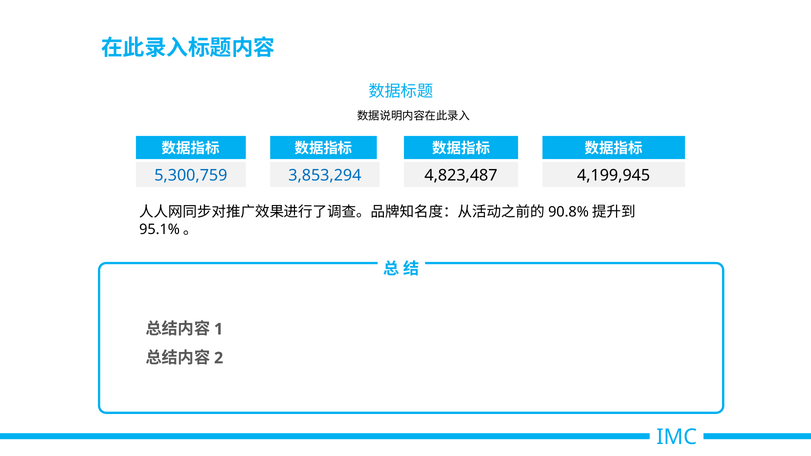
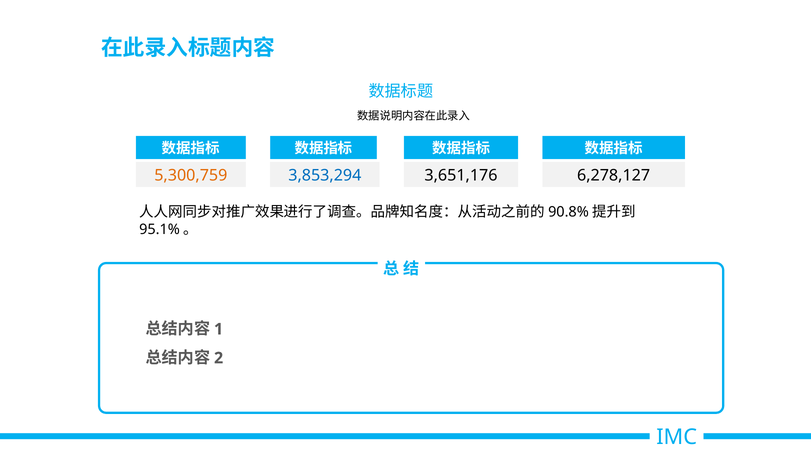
5,300,759 colour: blue -> orange
4,823,487: 4,823,487 -> 3,651,176
4,199,945: 4,199,945 -> 6,278,127
